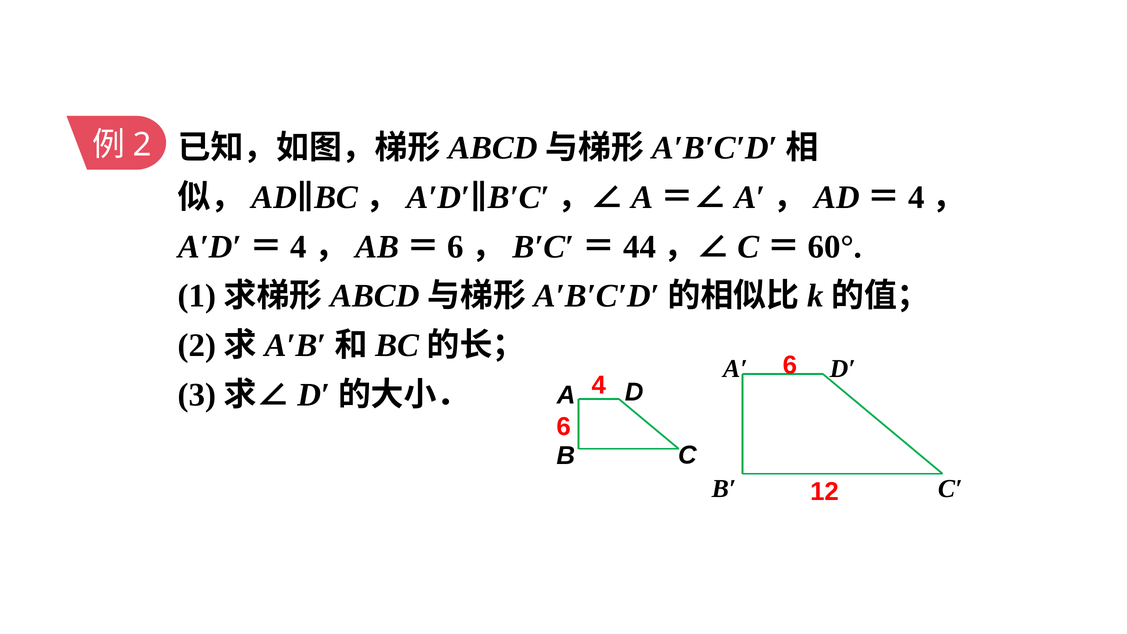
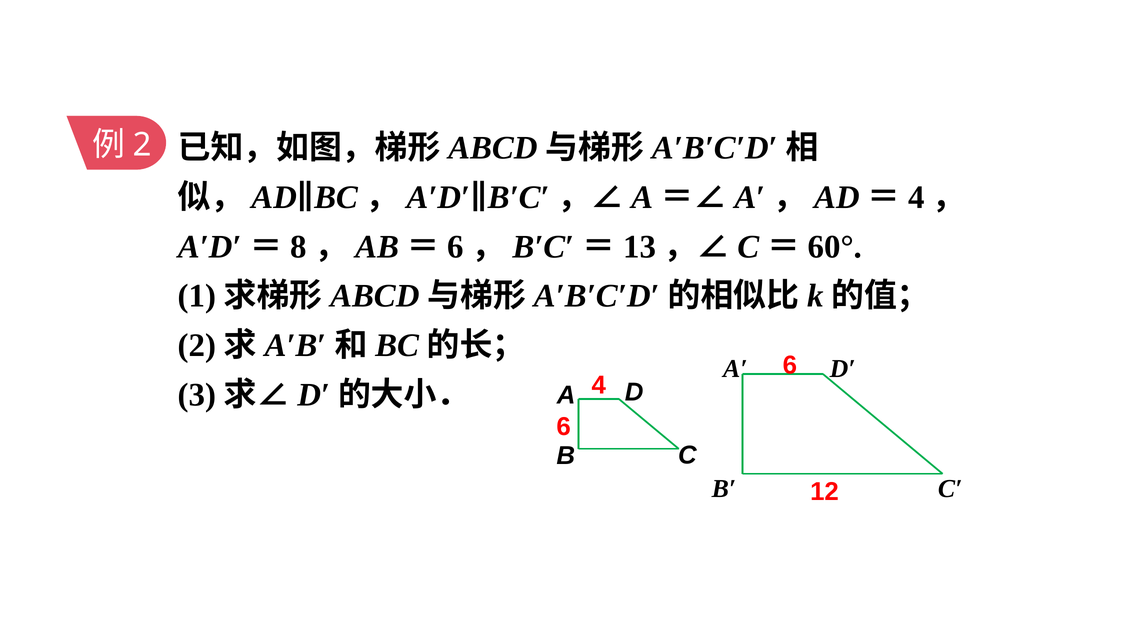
4 at (299, 247): 4 -> 8
44: 44 -> 13
